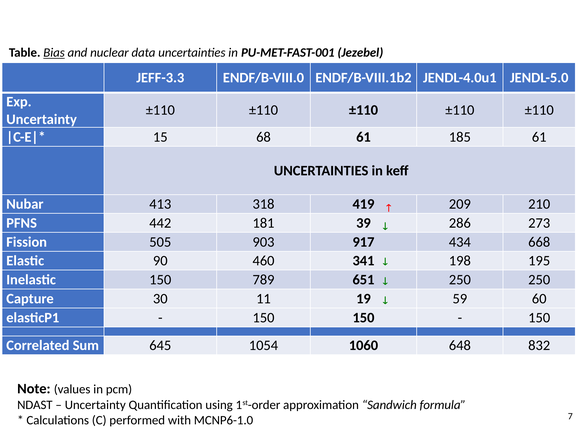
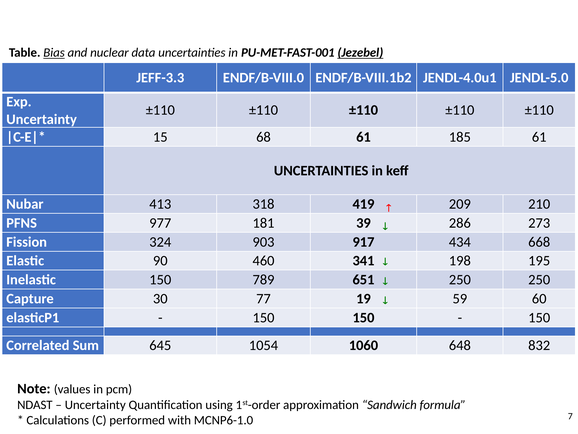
Jezebel underline: none -> present
442: 442 -> 977
505: 505 -> 324
11: 11 -> 77
